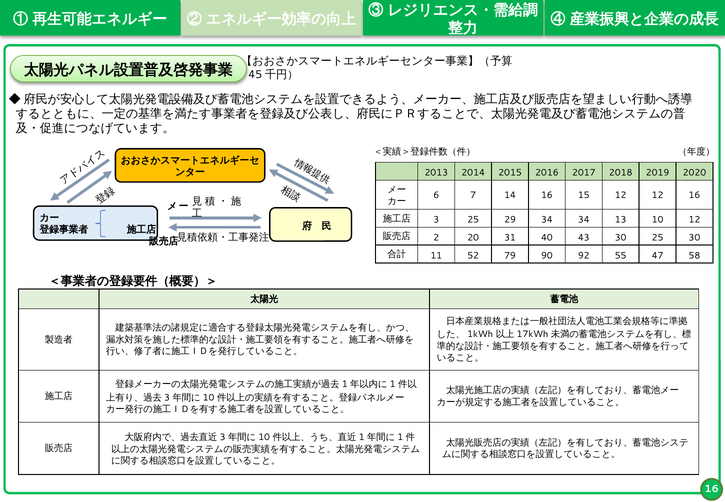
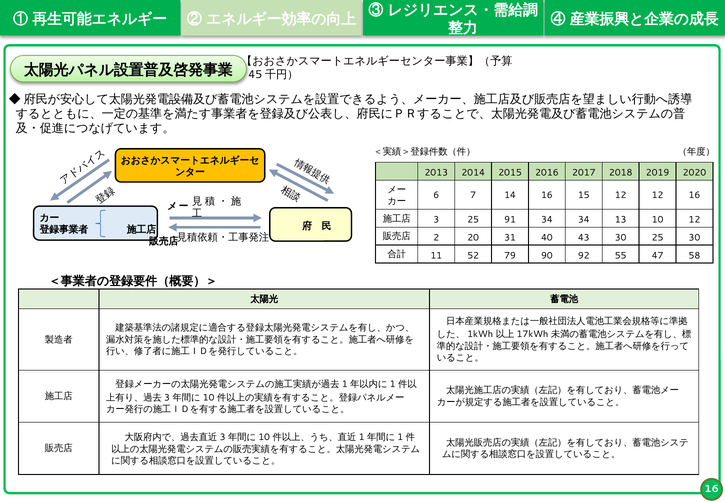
29: 29 -> 91
